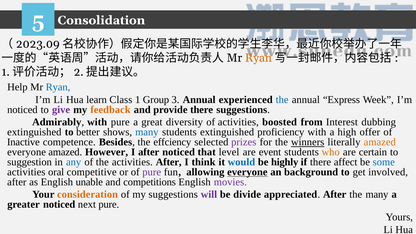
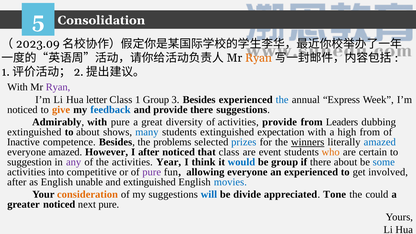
Help at (17, 87): Help -> With
Ryan at (58, 87) colour: blue -> purple
learn: learn -> letter
3 Annual: Annual -> Besides
give colour: purple -> orange
feedback colour: orange -> blue
activities boosted: boosted -> provide
Interest: Interest -> Leaders
to better: better -> about
proficiency: proficiency -> expectation
high offer: offer -> from
effciency: effciency -> problems
prizes colour: purple -> blue
amazed at (380, 142) colour: orange -> blue
that level: level -> class
any colour: blue -> purple
activities After: After -> Year
be highly: highly -> group
there affect: affect -> about
oral: oral -> into
everyone at (247, 172) underline: present -> none
an background: background -> experienced
and competitions: competitions -> extinguished
movies colour: purple -> blue
will colour: purple -> blue
appreciated After: After -> Tone
the many: many -> could
